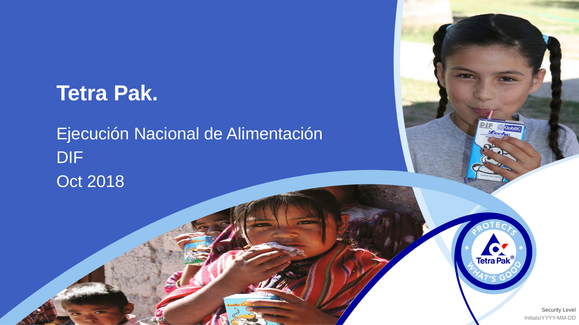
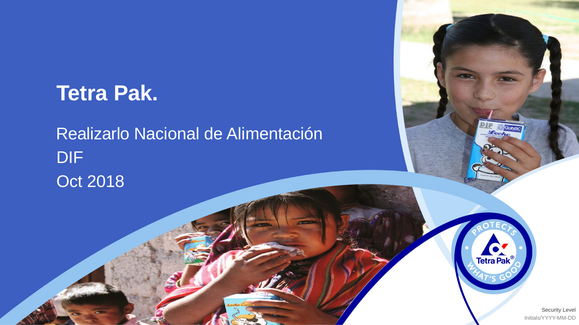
Ejecución: Ejecución -> Realizarlo
